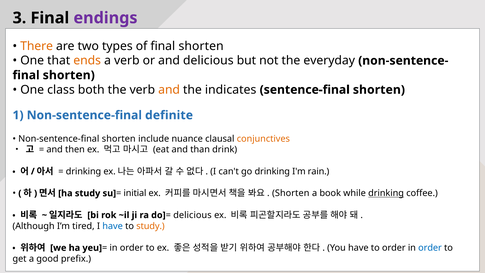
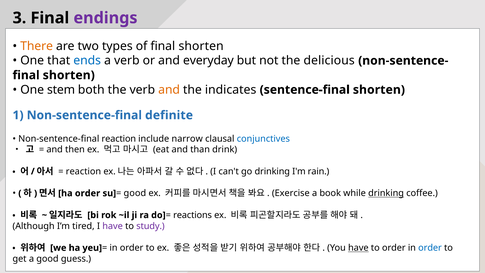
ends colour: orange -> blue
and delicious: delicious -> everyday
everyday: everyday -> delicious
class: class -> stem
Non-sentence-final shorten: shorten -> reaction
nuance: nuance -> narrow
conjunctives colour: orange -> blue
drinking at (83, 171): drinking -> reaction
ha study: study -> order
initial at (135, 193): initial -> good
Shorten at (291, 193): Shorten -> Exercise
delicious at (192, 215): delicious -> reactions
have at (113, 226) colour: blue -> purple
study at (150, 226) colour: orange -> purple
have at (358, 248) underline: none -> present
prefix: prefix -> guess
